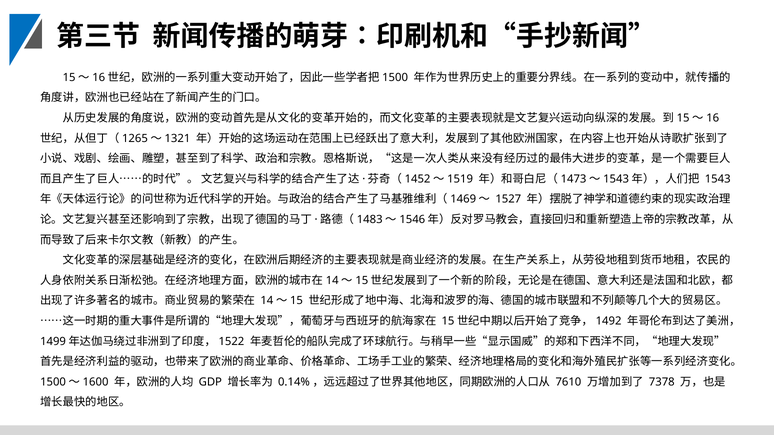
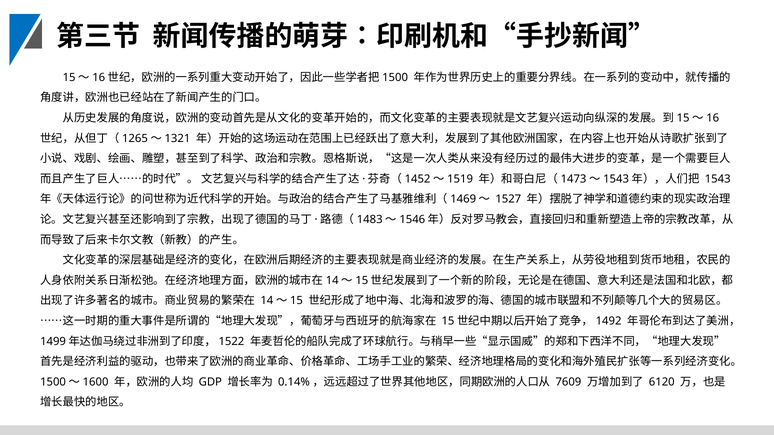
7610: 7610 -> 7609
7378: 7378 -> 6120
